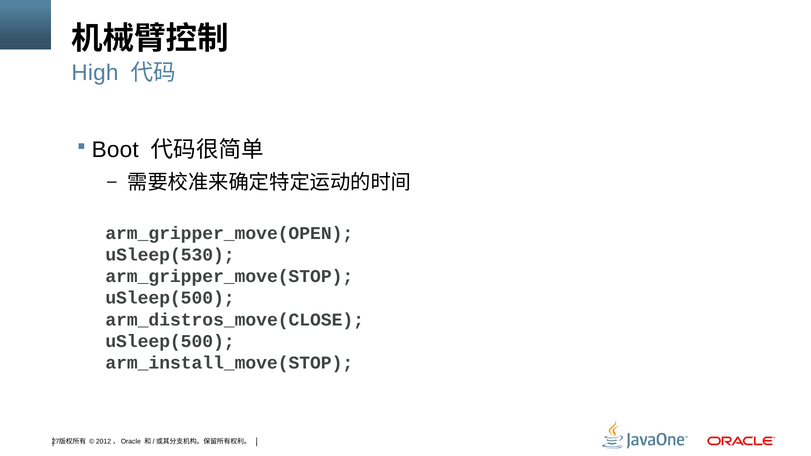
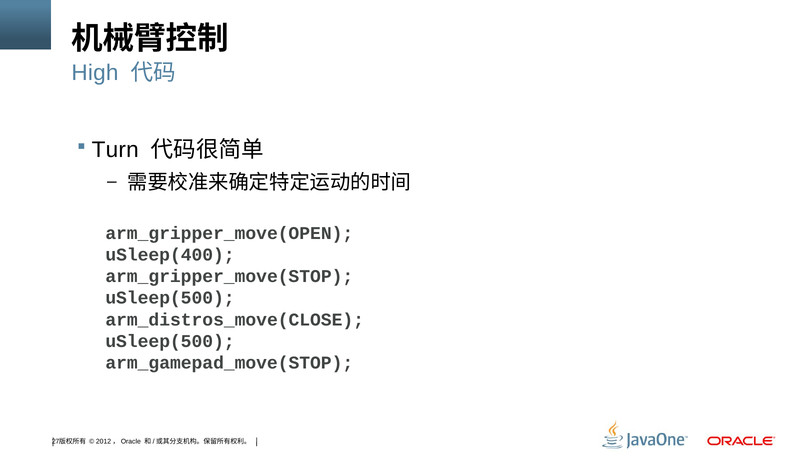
Boot: Boot -> Turn
uSleep(530: uSleep(530 -> uSleep(400
arm_install_move(STOP: arm_install_move(STOP -> arm_gamepad_move(STOP
